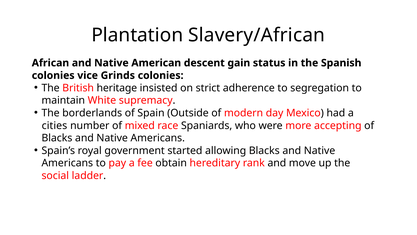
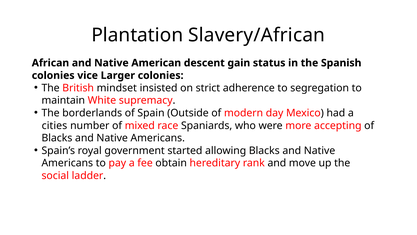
Grinds: Grinds -> Larger
heritage: heritage -> mindset
